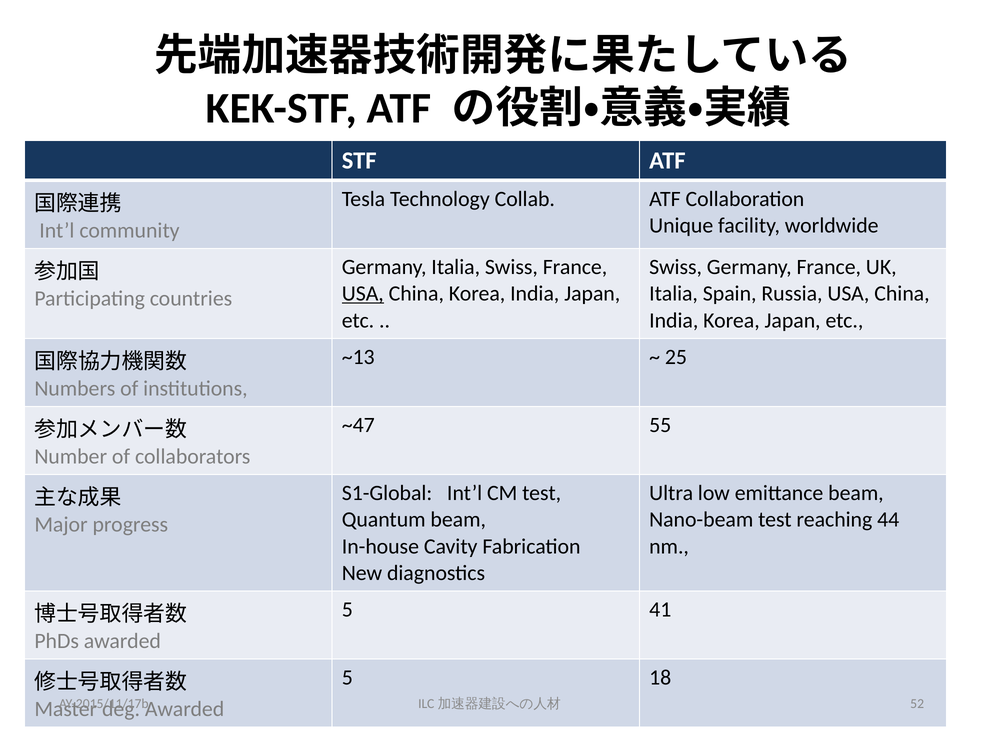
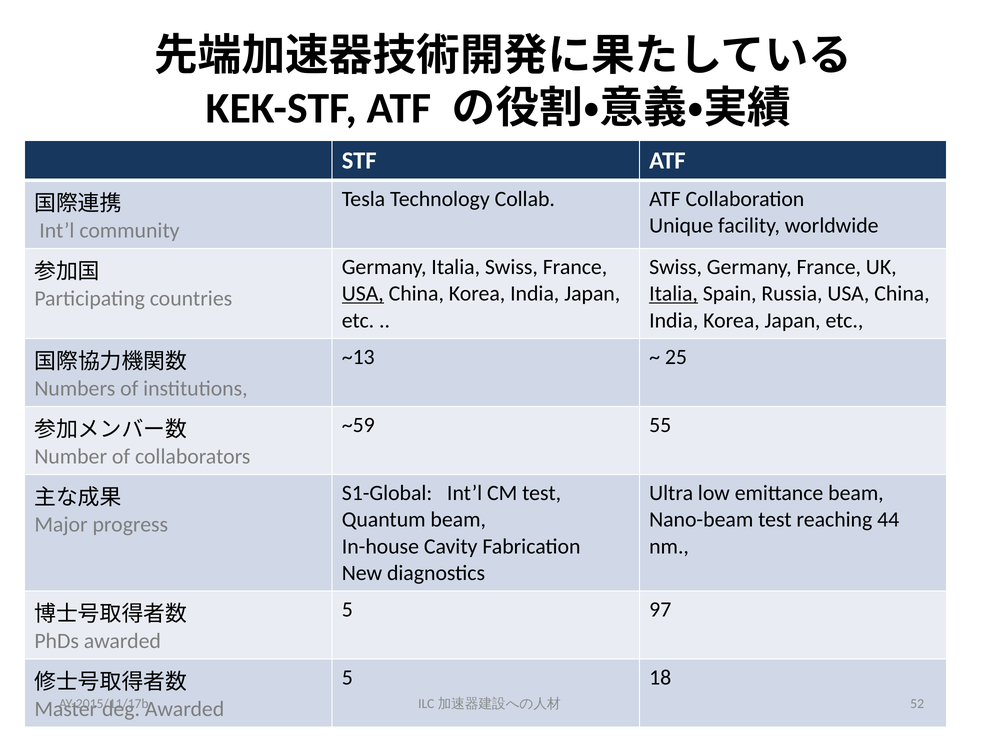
Italia at (674, 294) underline: none -> present
~47: ~47 -> ~59
41: 41 -> 97
